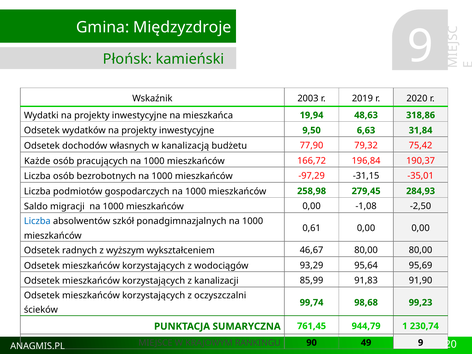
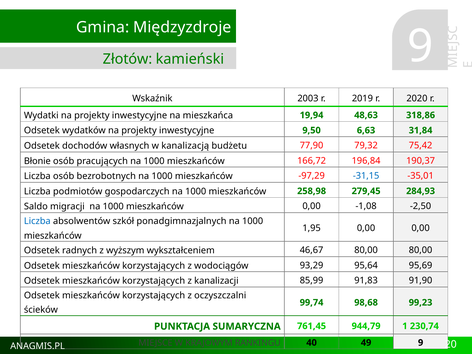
Płońsk: Płońsk -> Złotów
Każde: Każde -> Błonie
-31,15 colour: black -> blue
0,61: 0,61 -> 1,95
90: 90 -> 40
